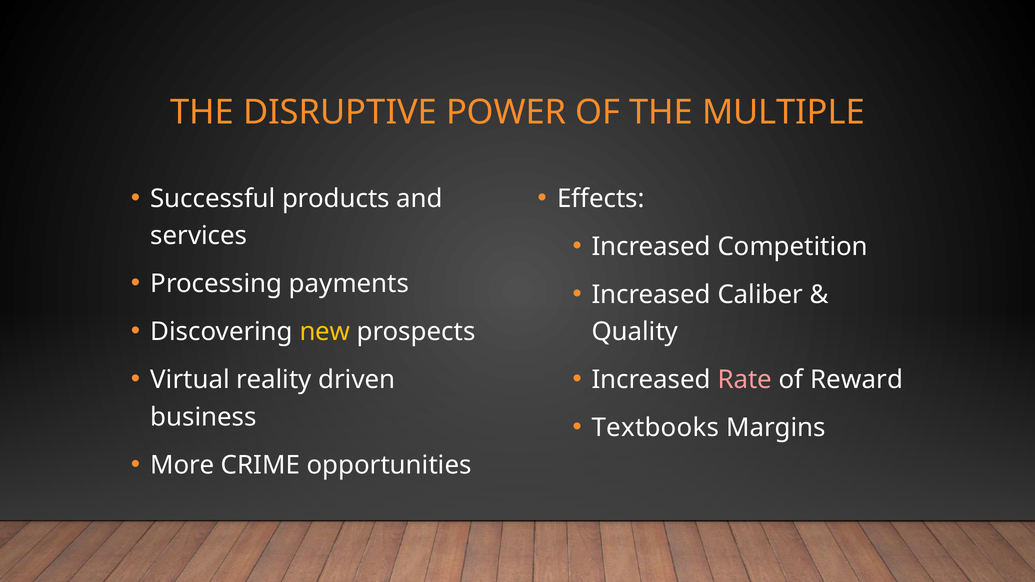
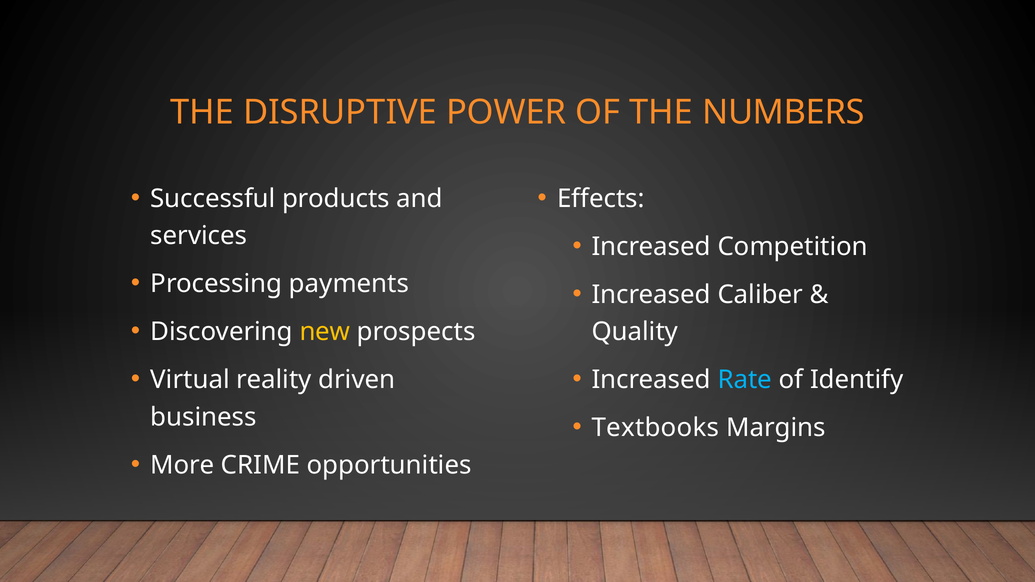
MULTIPLE: MULTIPLE -> NUMBERS
Rate colour: pink -> light blue
Reward: Reward -> Identify
